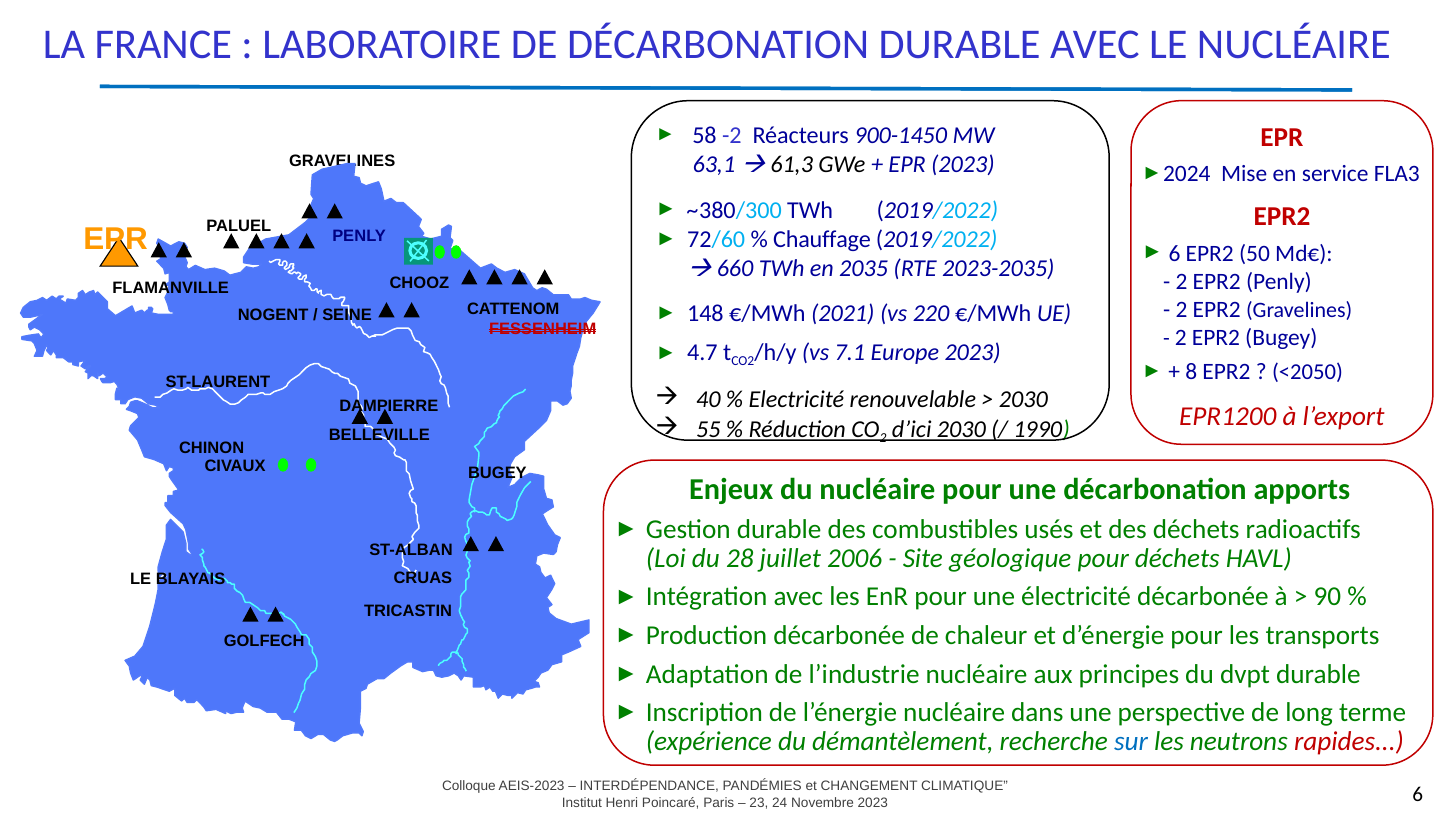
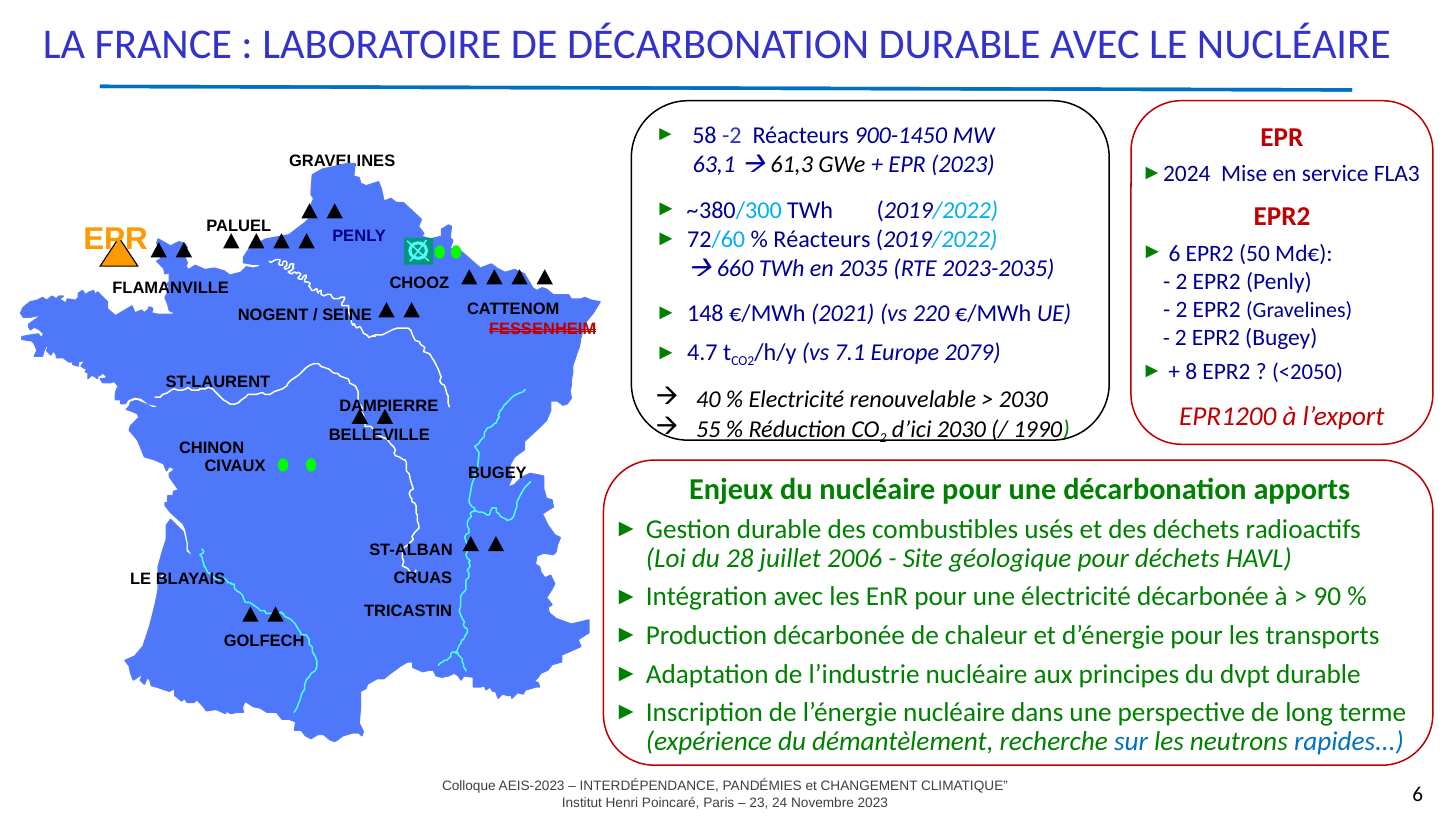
Chauffage at (822, 239): Chauffage -> Réacteurs
Europe 2023: 2023 -> 2079
rapides colour: red -> blue
